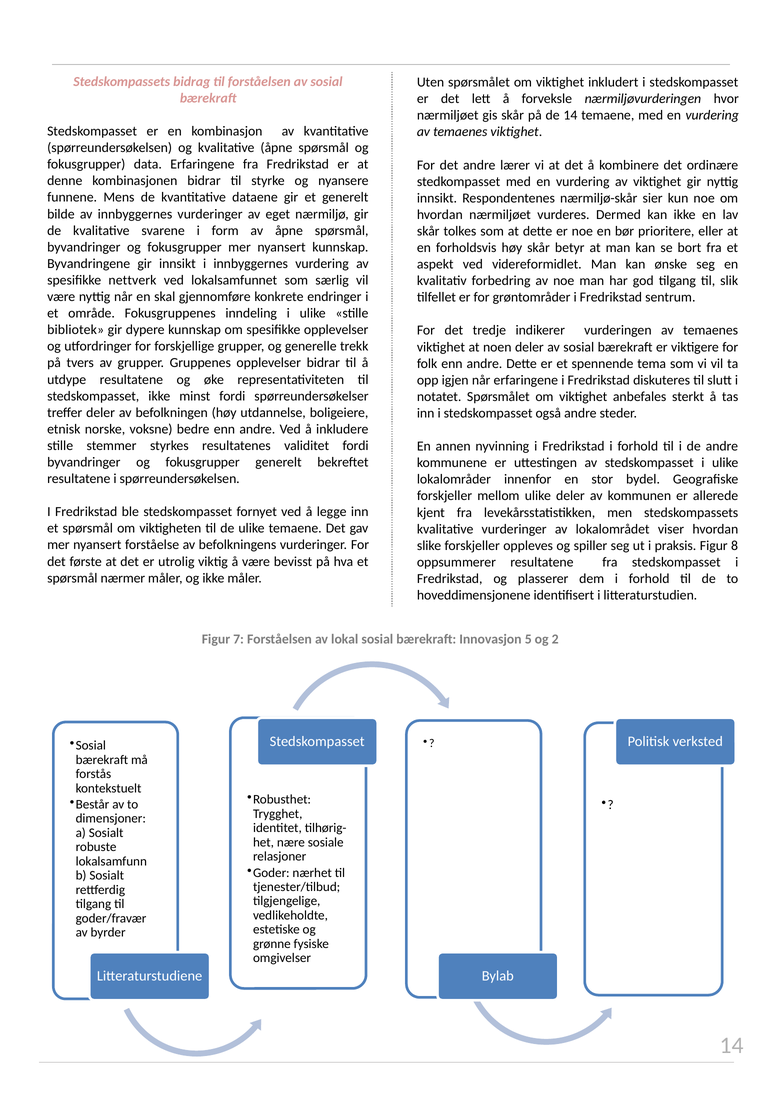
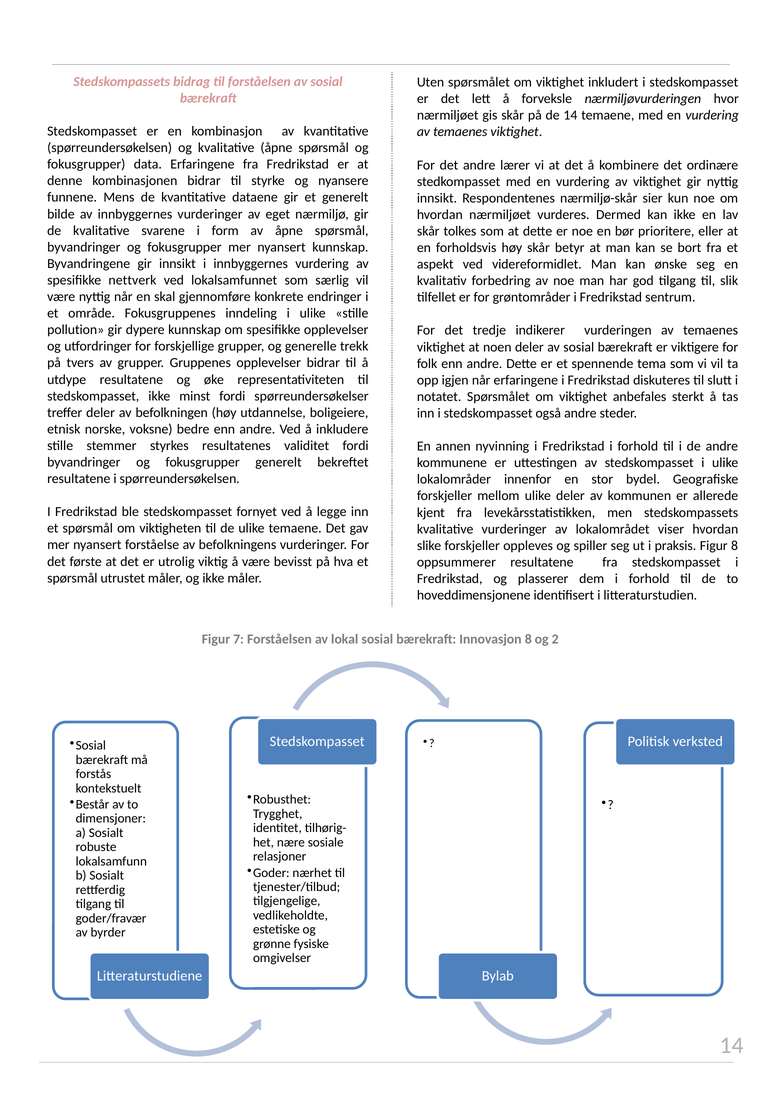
bibliotek: bibliotek -> pollution
nærmer: nærmer -> utrustet
Innovasjon 5: 5 -> 8
